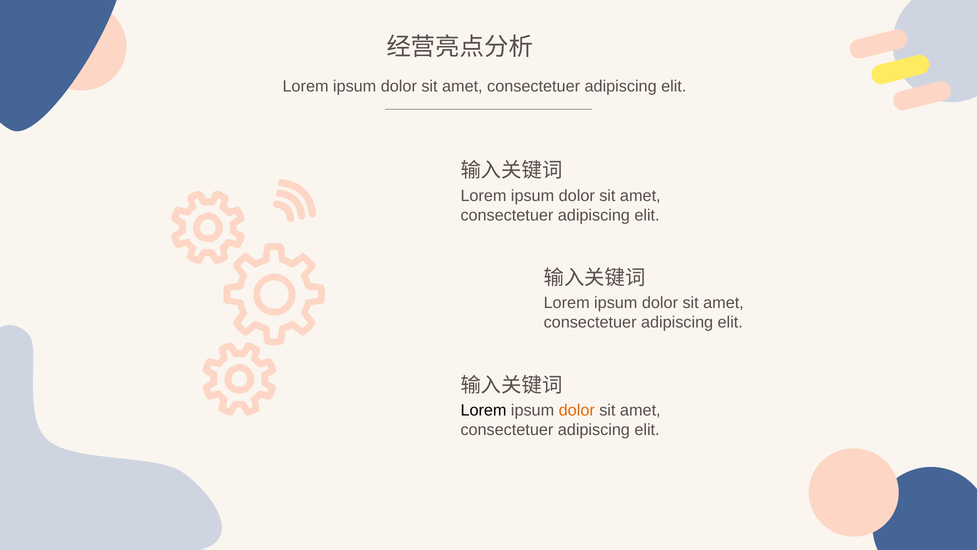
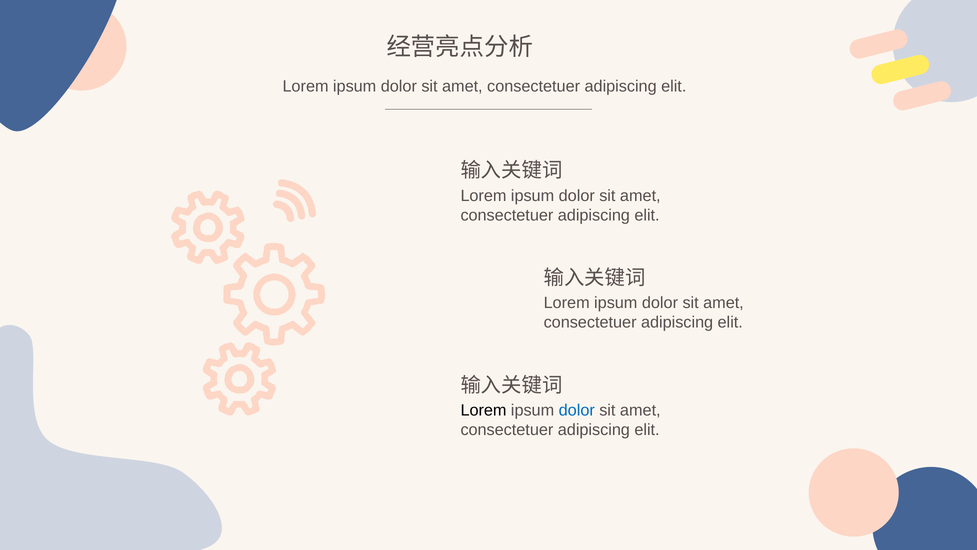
dolor at (577, 410) colour: orange -> blue
